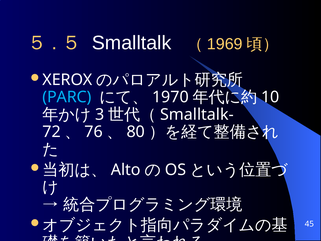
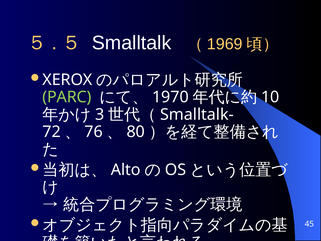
PARC colour: light blue -> light green
